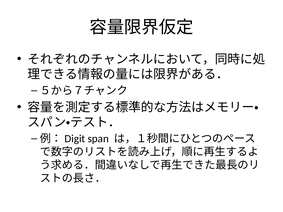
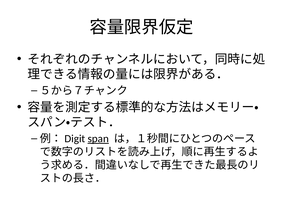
span underline: none -> present
